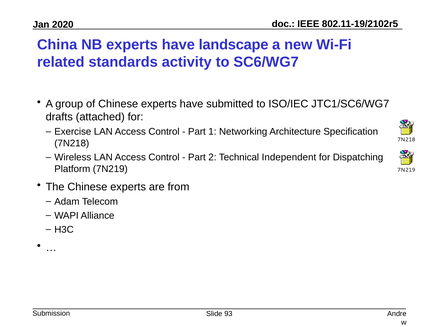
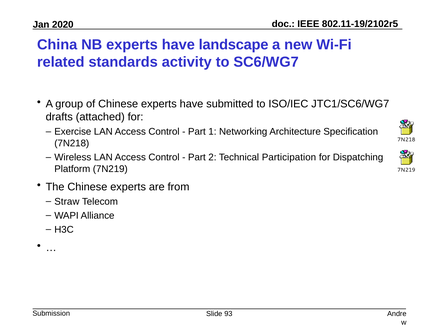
Independent: Independent -> Participation
Adam: Adam -> Straw
